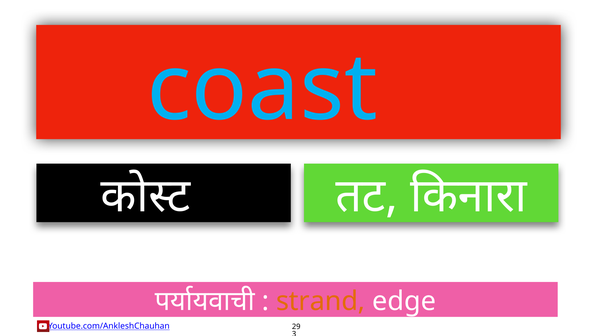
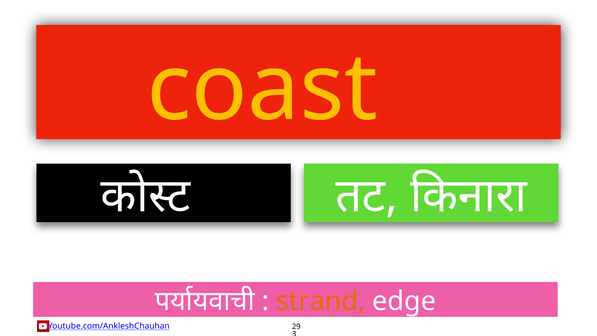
coast colour: light blue -> yellow
